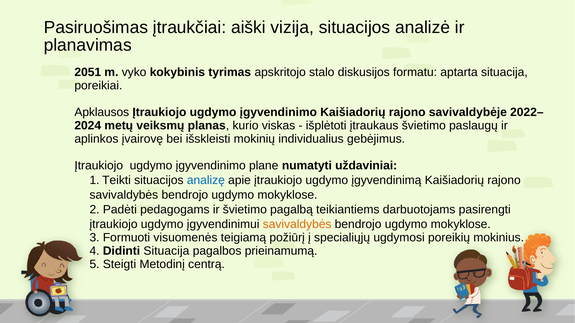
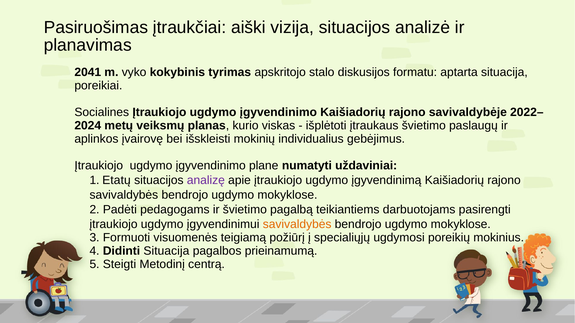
2051: 2051 -> 2041
Apklausos: Apklausos -> Socialines
Teikti: Teikti -> Etatų
analizę colour: blue -> purple
